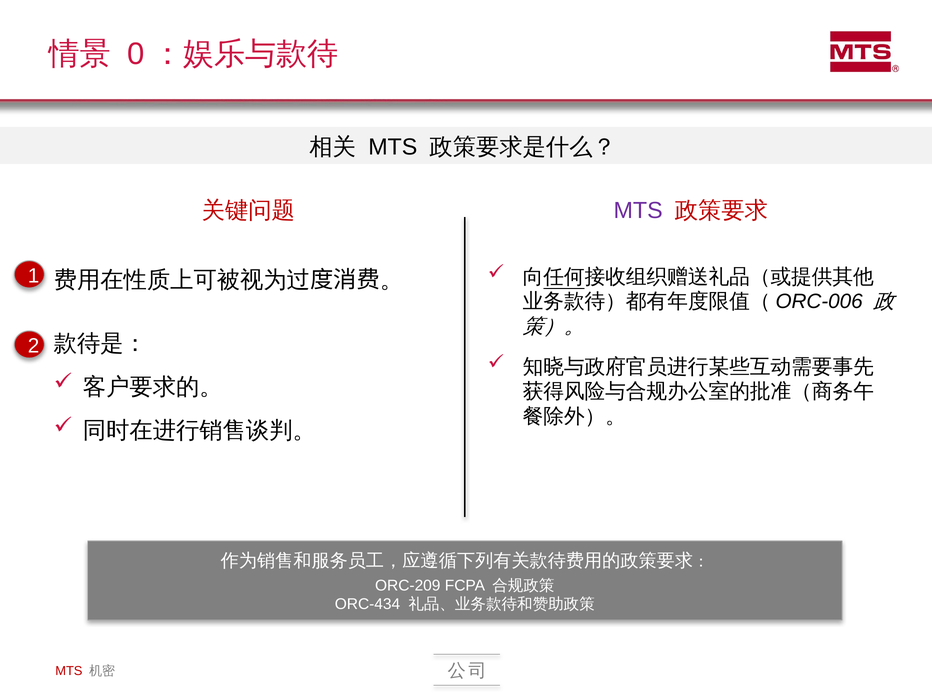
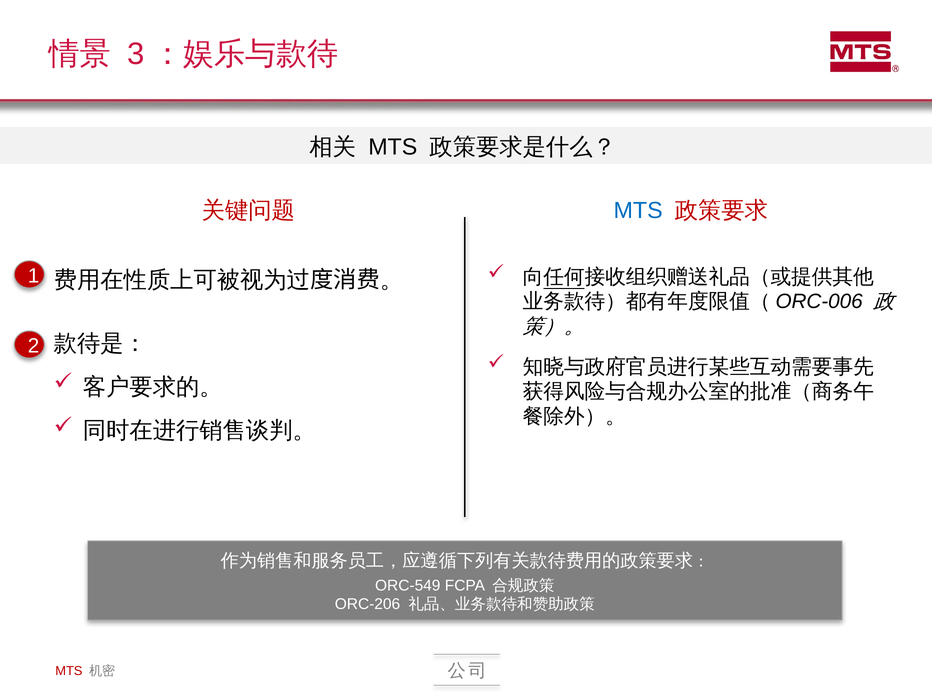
0: 0 -> 3
MTS at (638, 210) colour: purple -> blue
ORC-209: ORC-209 -> ORC-549
ORC-434: ORC-434 -> ORC-206
